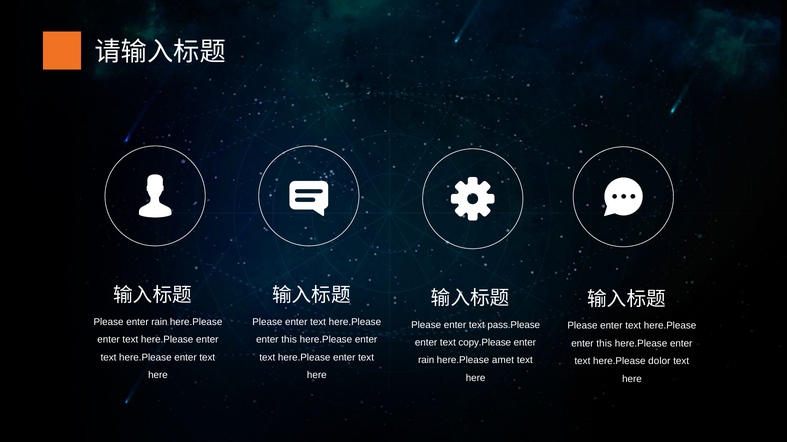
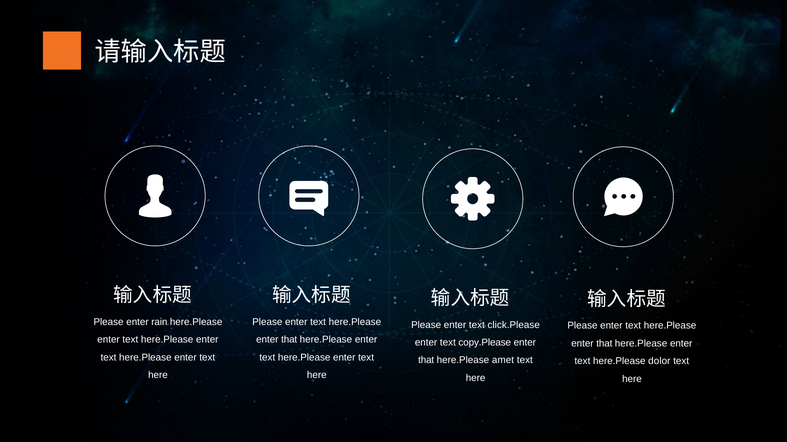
pass.Please: pass.Please -> click.Please
this at (289, 340): this -> that
this at (604, 344): this -> that
rain at (426, 361): rain -> that
